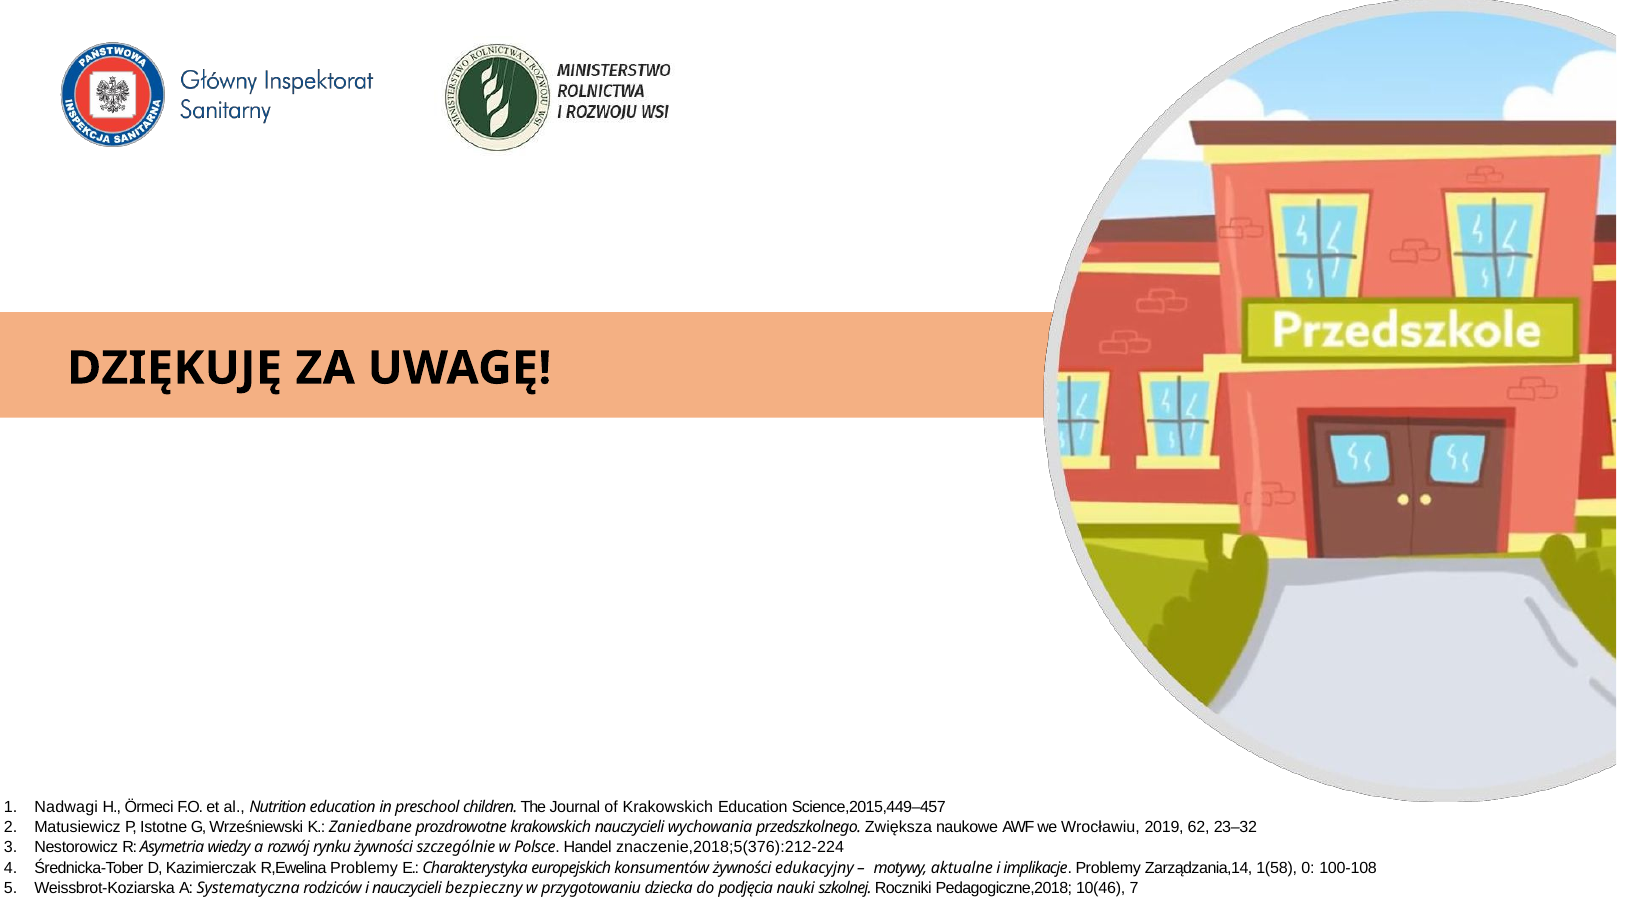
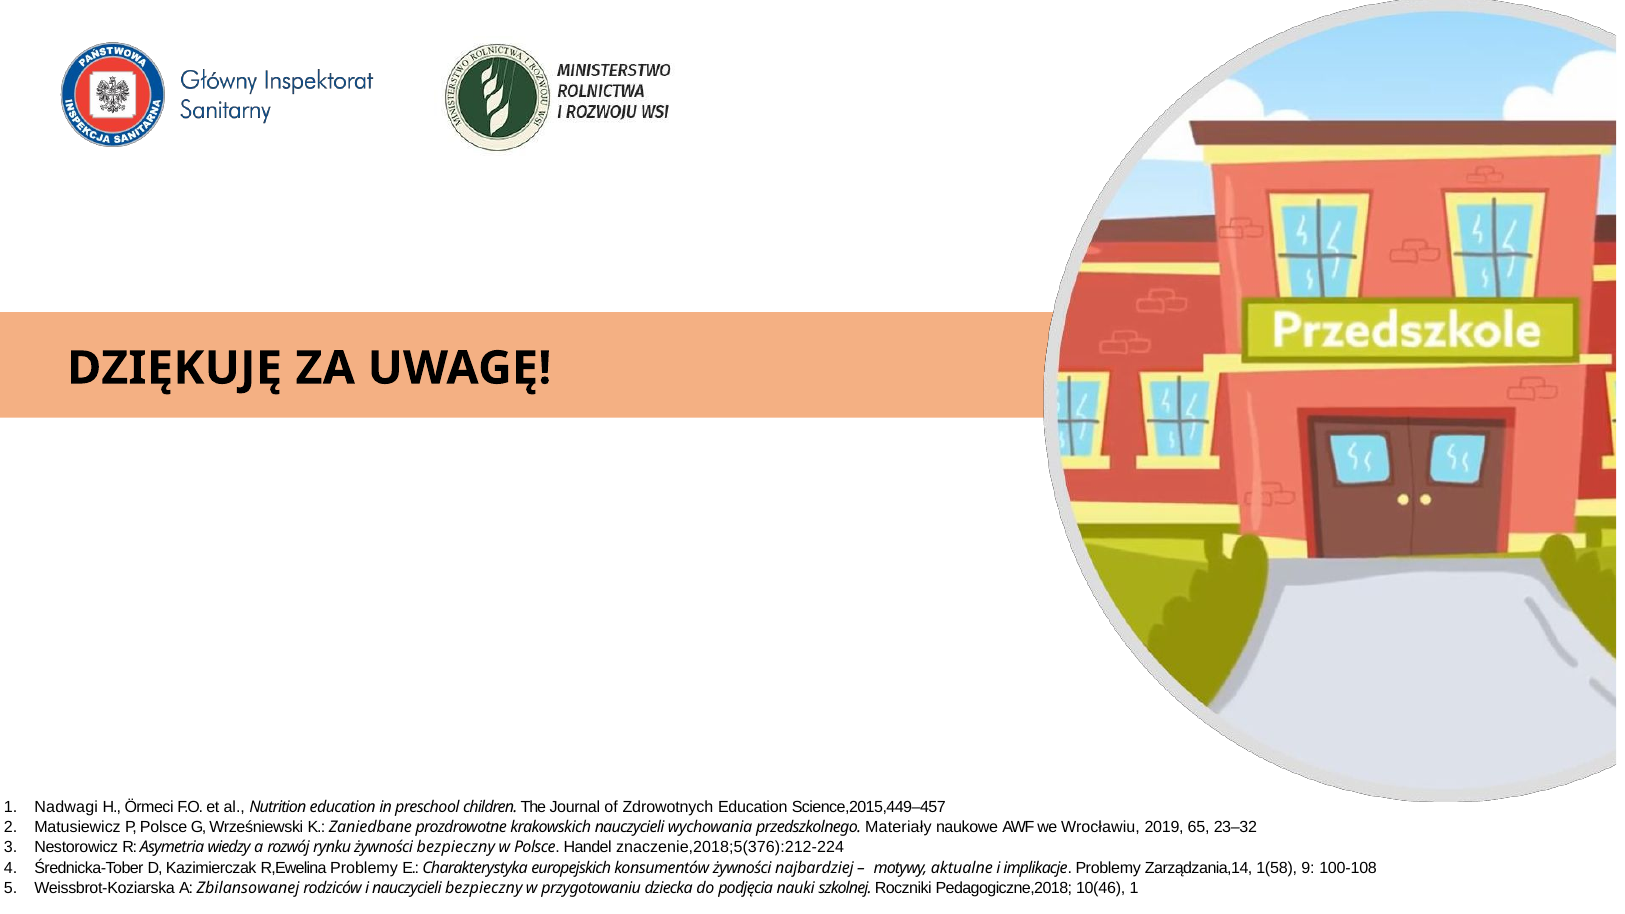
of Krakowskich: Krakowskich -> Zdrowotnych
P Istotne: Istotne -> Polsce
Zwiększa: Zwiększa -> Materiały
62: 62 -> 65
żywności szczególnie: szczególnie -> bezpieczny
edukacyjny: edukacyjny -> najbardziej
0: 0 -> 9
Systematyczna: Systematyczna -> Zbilansowanej
10(46 7: 7 -> 1
